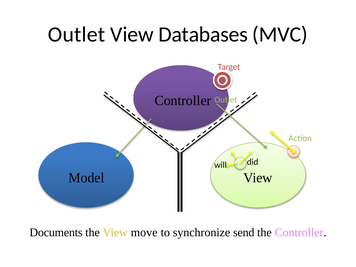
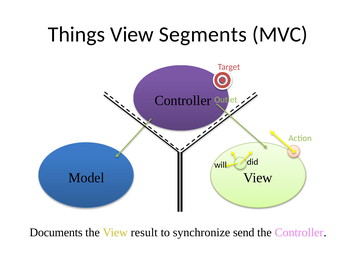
Outlet at (76, 34): Outlet -> Things
Databases: Databases -> Segments
move: move -> result
